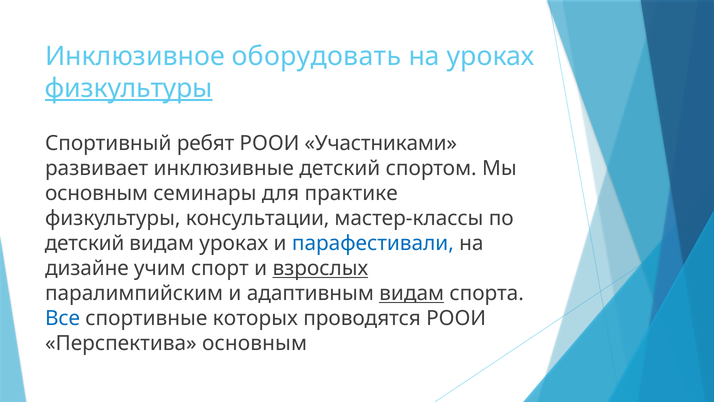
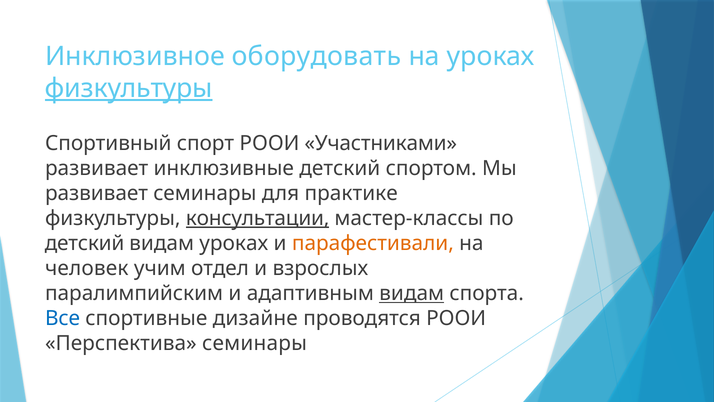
ребят: ребят -> спорт
основным at (97, 193): основным -> развивает
консультации underline: none -> present
парафестивали colour: blue -> orange
дизайне: дизайне -> человек
спорт: спорт -> отдел
взрослых underline: present -> none
которых: которых -> дизайне
Перспектива основным: основным -> семинары
